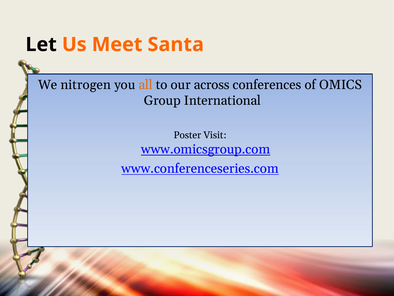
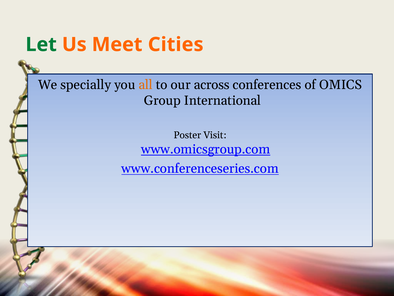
Let colour: black -> green
Santa: Santa -> Cities
nitrogen: nitrogen -> specially
